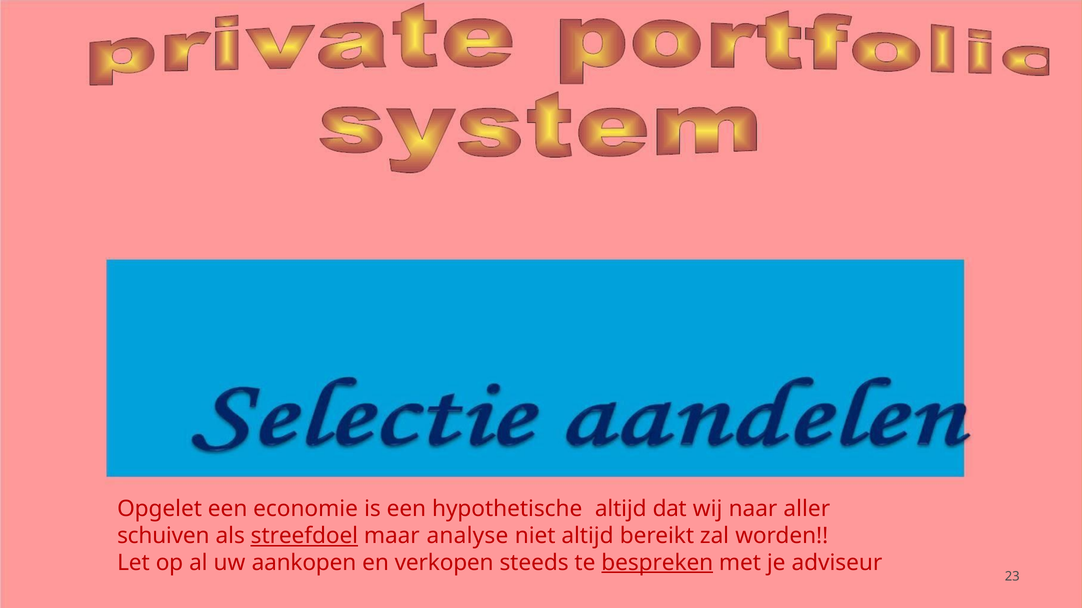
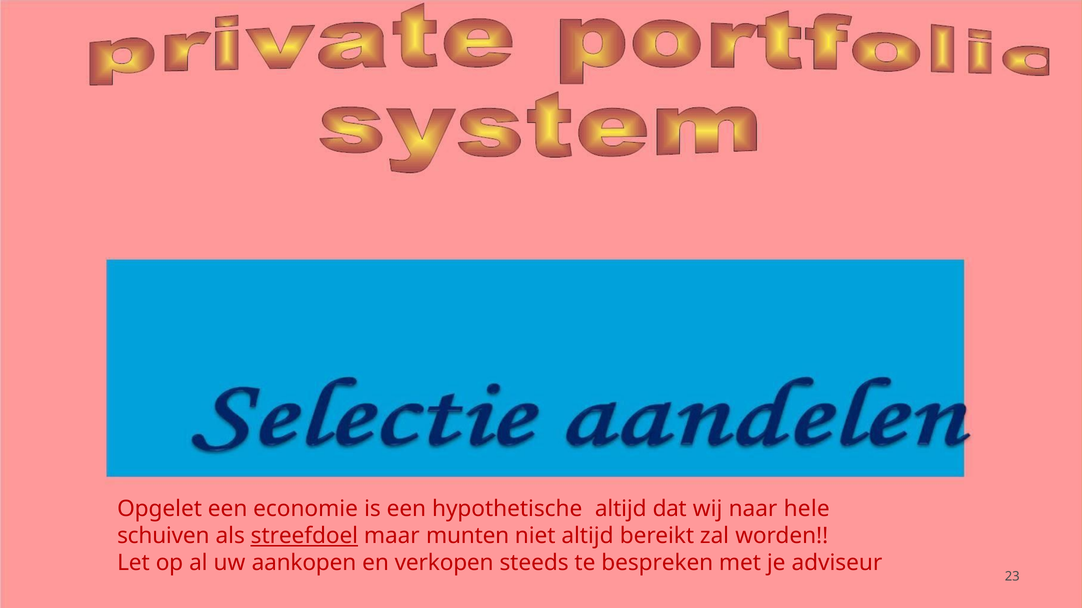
aller: aller -> hele
analyse: analyse -> munten
bespreken underline: present -> none
